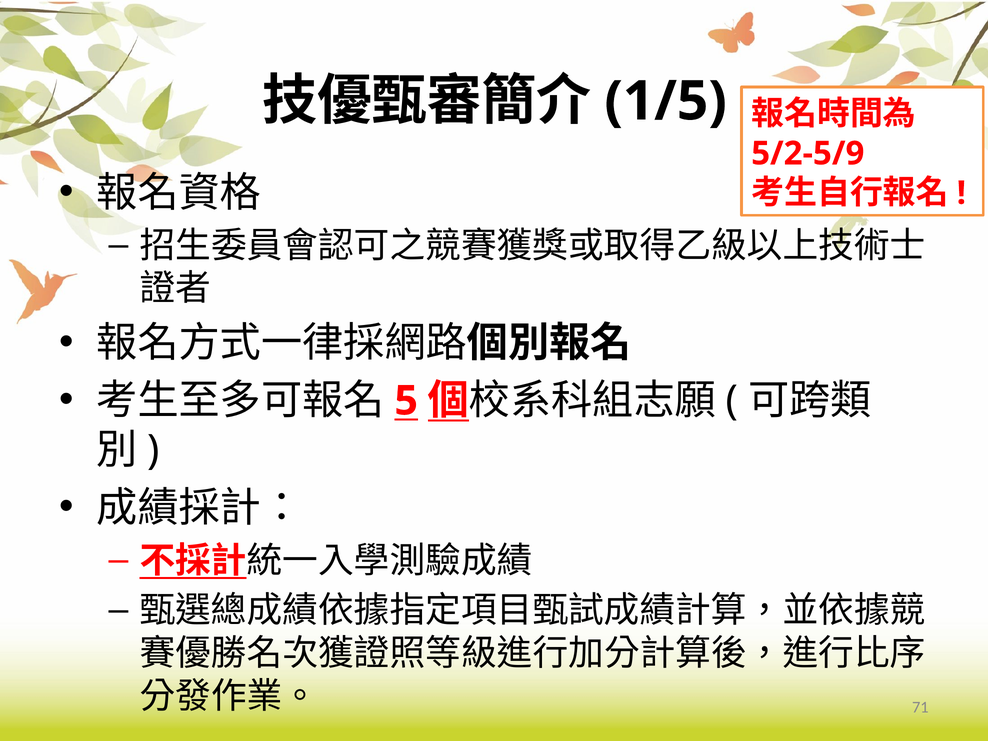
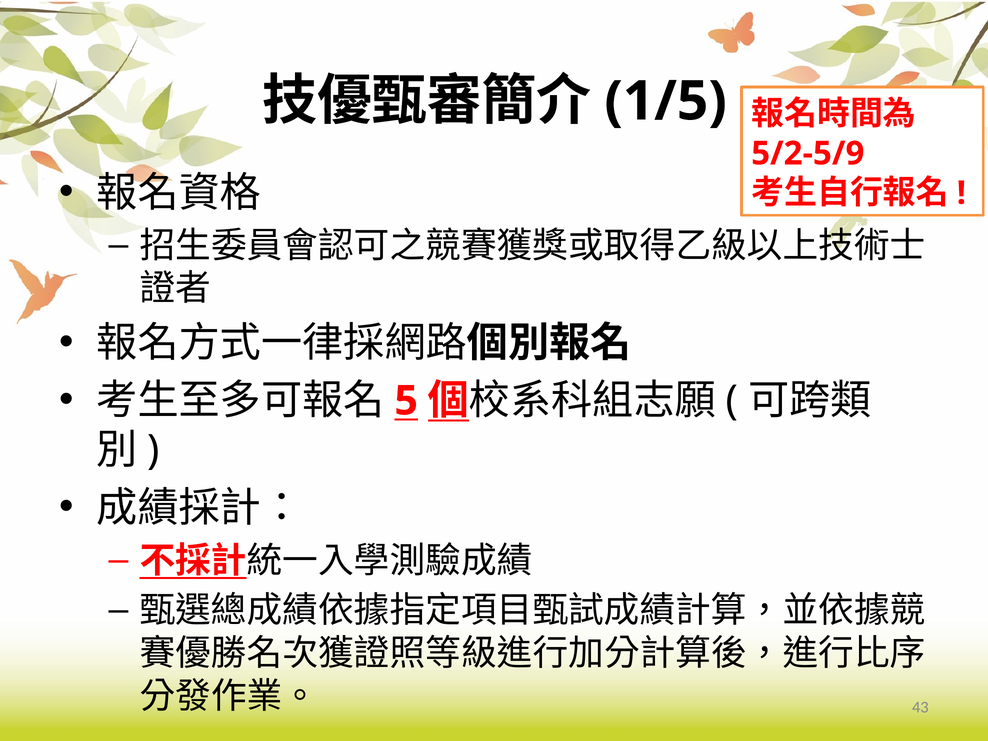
71: 71 -> 43
